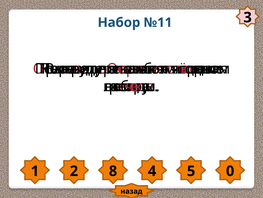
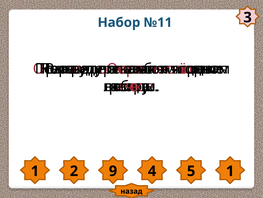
8: 8 -> 9
5 0: 0 -> 1
